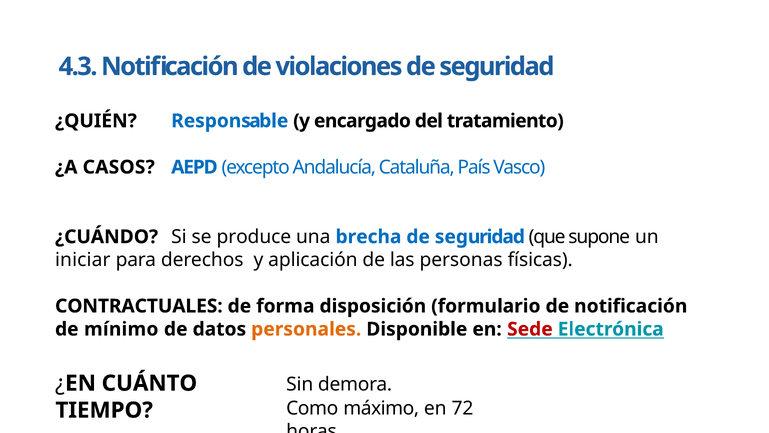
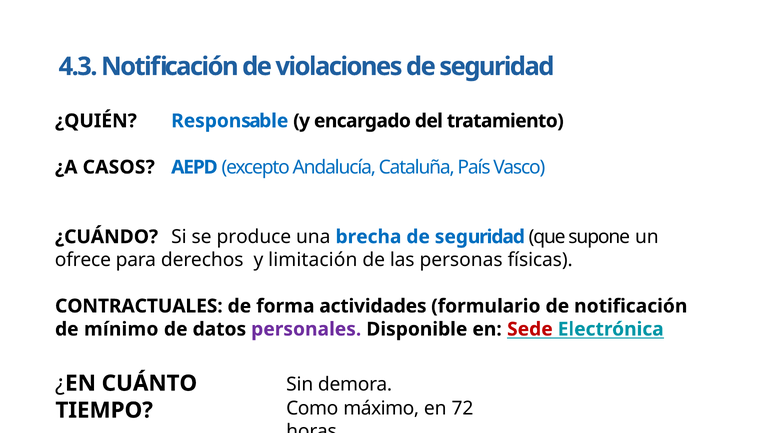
iniciar: iniciar -> ofrece
aplicación: aplicación -> limitación
disposición: disposición -> actividades
personales colour: orange -> purple
